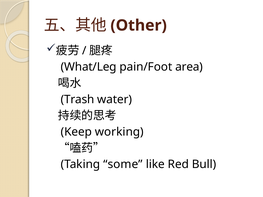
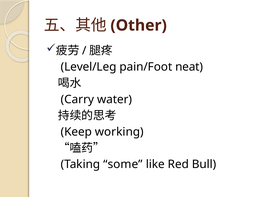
What/Leg: What/Leg -> Level/Leg
area: area -> neat
Trash: Trash -> Carry
